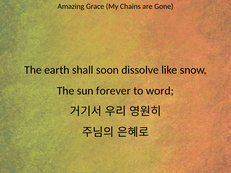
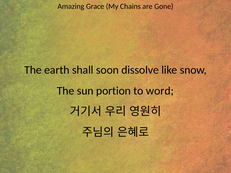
forever: forever -> portion
